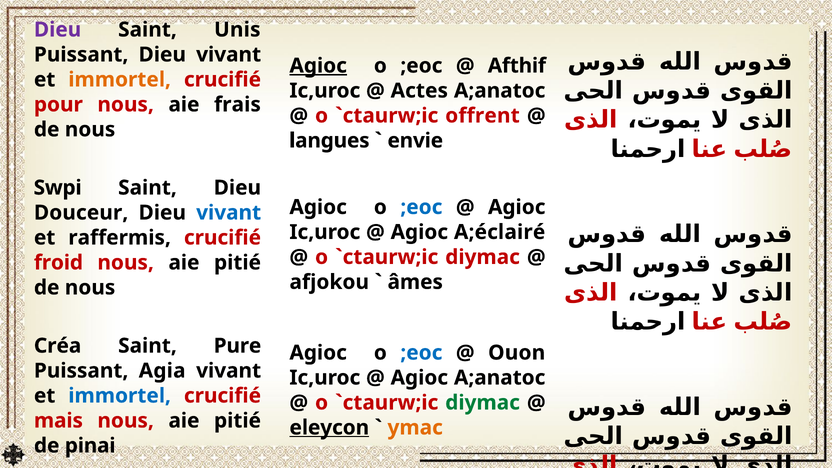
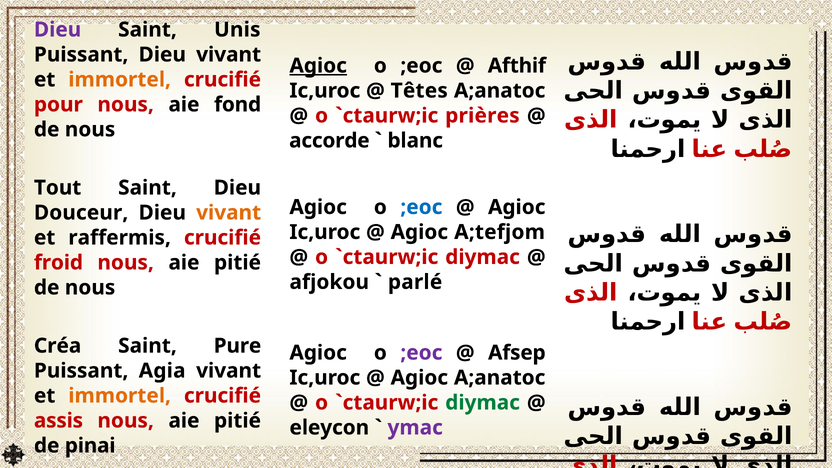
Actes: Actes -> Têtes
frais: frais -> fond
offrent: offrent -> prières
langues: langues -> accorde
envie: envie -> blanc
Swpi: Swpi -> Tout
vivant at (229, 213) colour: blue -> orange
A;éclairé: A;éclairé -> A;tefjom
âmes: âmes -> parlé
;eoc at (421, 353) colour: blue -> purple
Ouon: Ouon -> Afsep
immortel at (120, 396) colour: blue -> orange
mais: mais -> assis
eleycon underline: present -> none
ymac colour: orange -> purple
